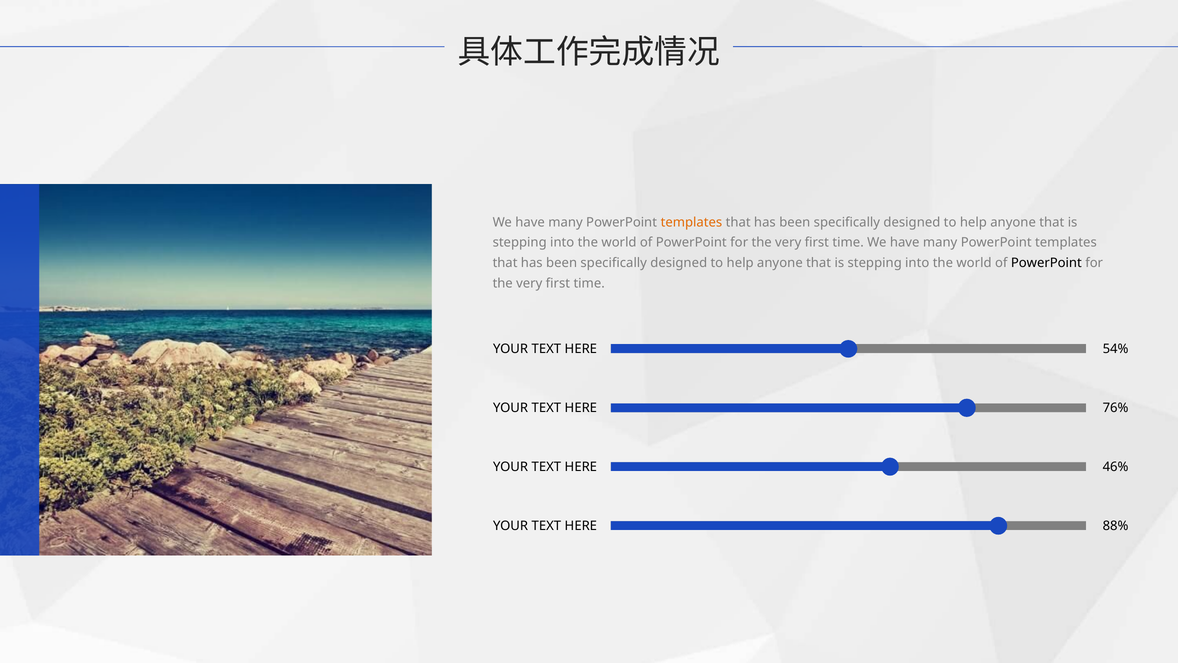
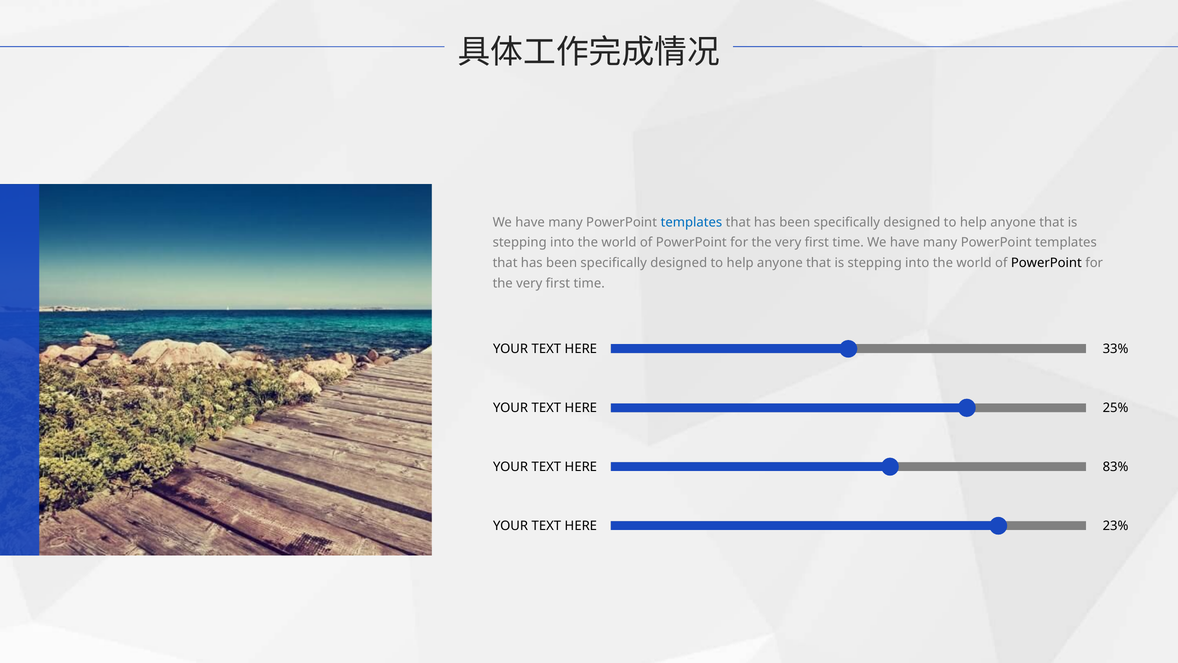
templates at (691, 222) colour: orange -> blue
54%: 54% -> 33%
76%: 76% -> 25%
46%: 46% -> 83%
88%: 88% -> 23%
